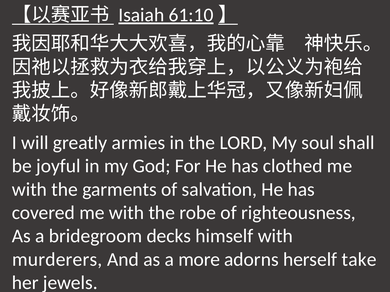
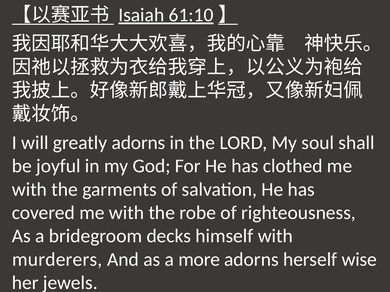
greatly armies: armies -> adorns
take: take -> wise
